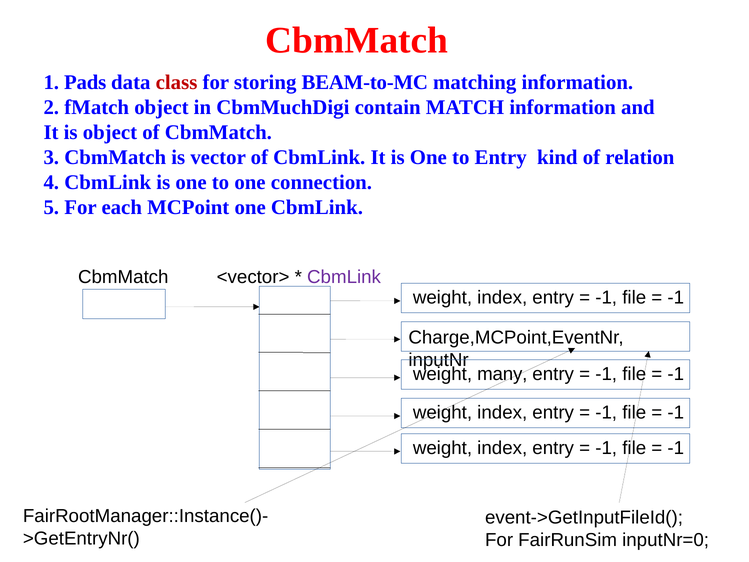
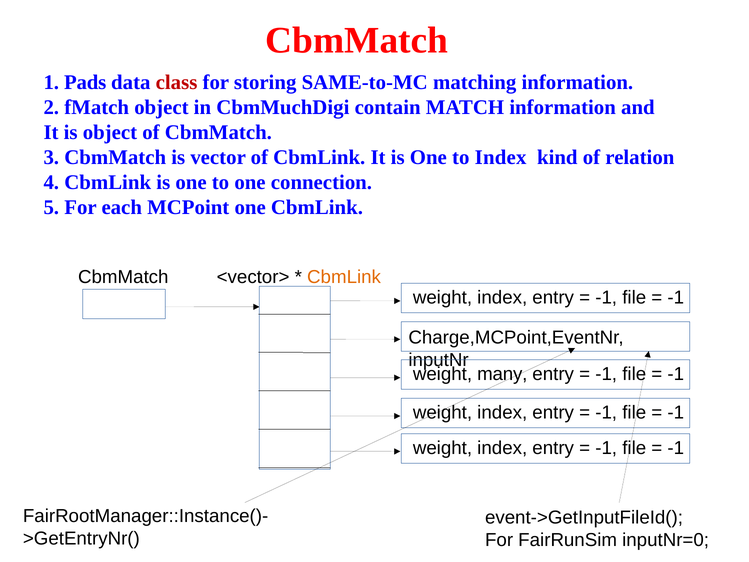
BEAM-to-MC: BEAM-to-MC -> SAME-to-MC
to Entry: Entry -> Index
CbmLink at (344, 277) colour: purple -> orange
